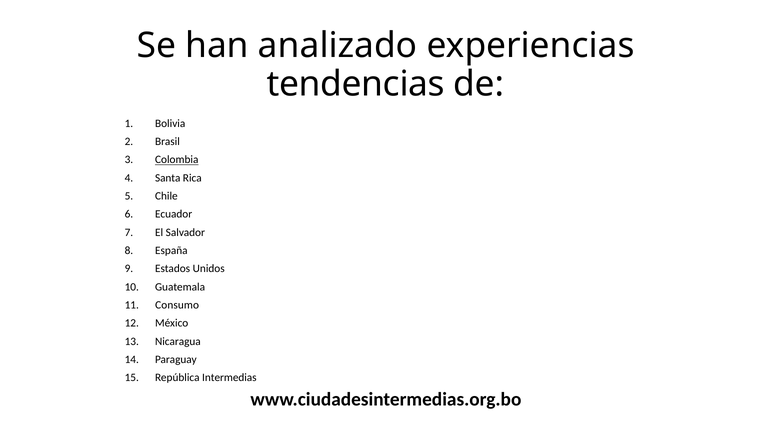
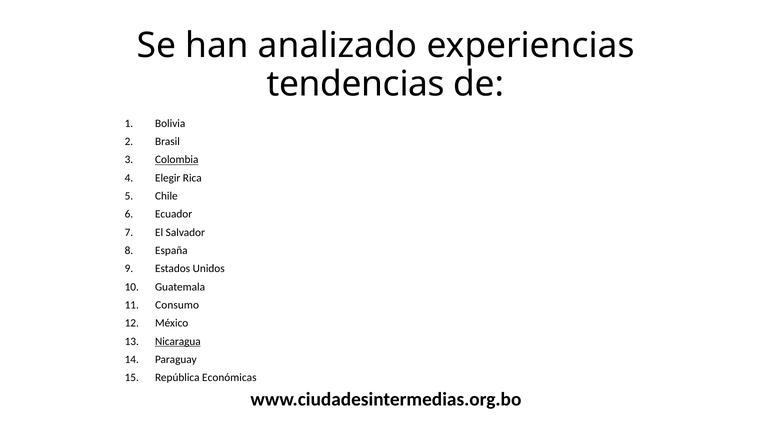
Santa: Santa -> Elegir
Nicaragua underline: none -> present
Intermedias: Intermedias -> Económicas
